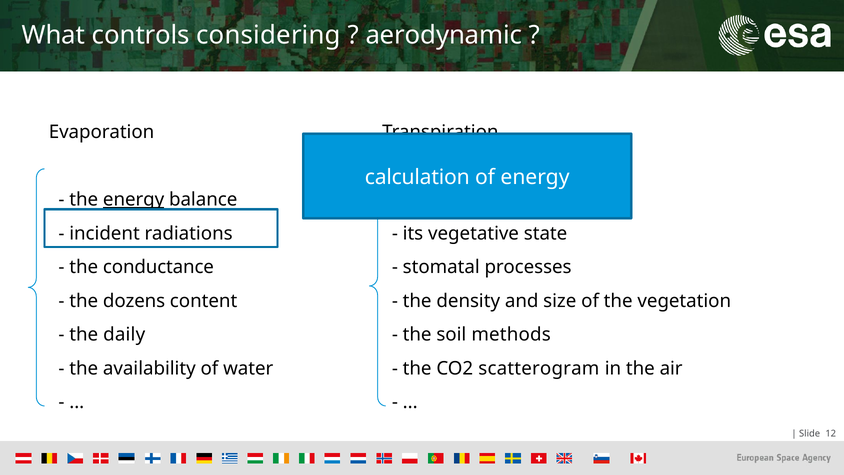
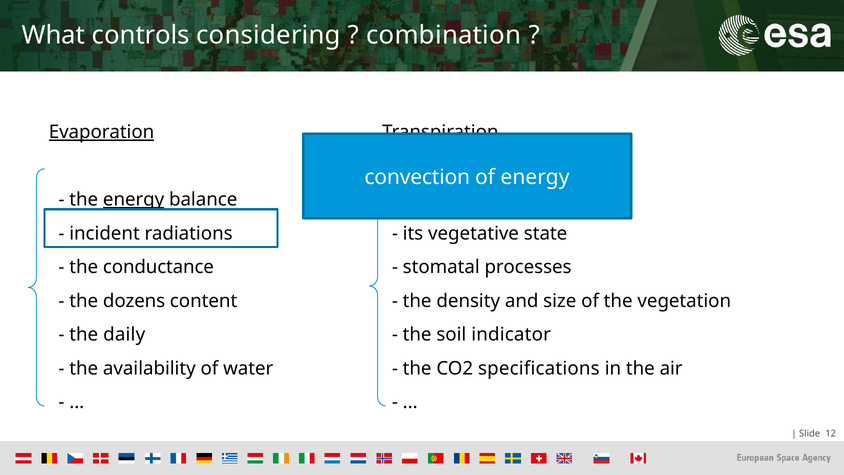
aerodynamic: aerodynamic -> combination
Evaporation underline: none -> present
calculation: calculation -> convection
methods: methods -> indicator
scatterogram: scatterogram -> specifications
